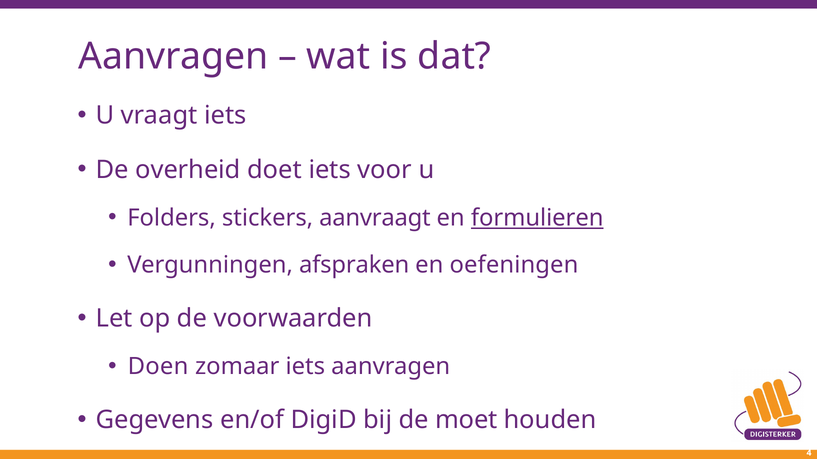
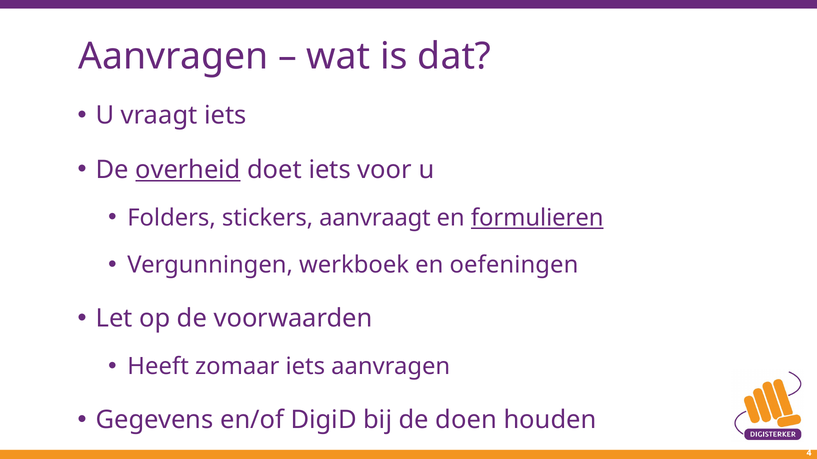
overheid underline: none -> present
afspraken: afspraken -> werkboek
Doen: Doen -> Heeft
moet: moet -> doen
